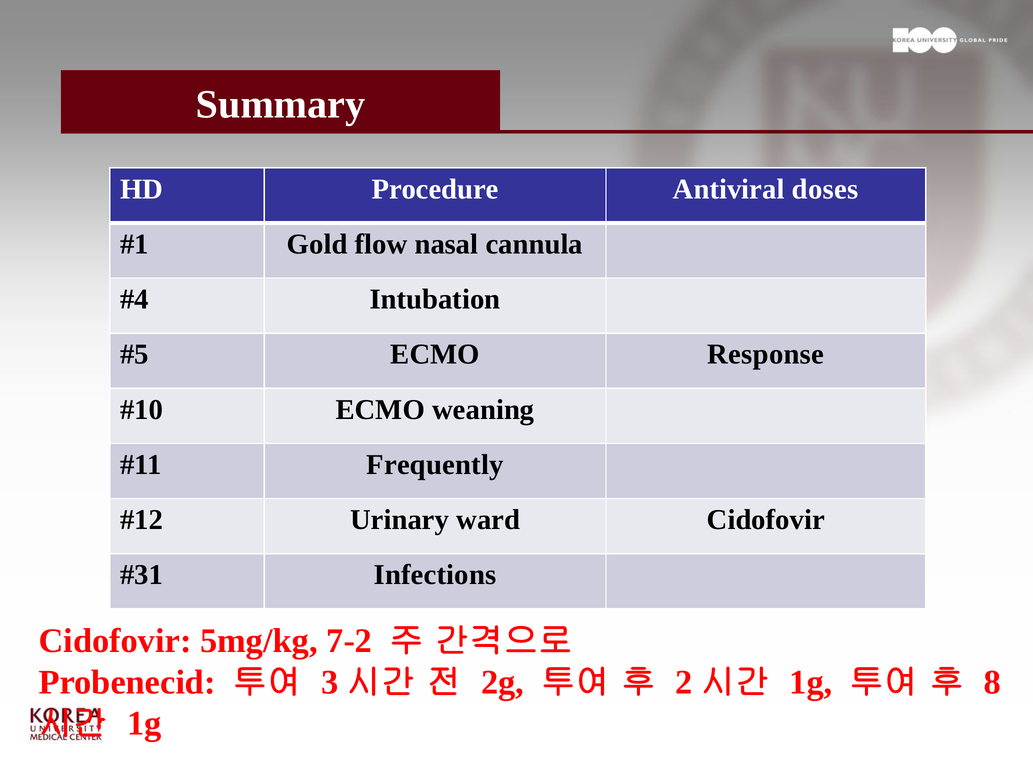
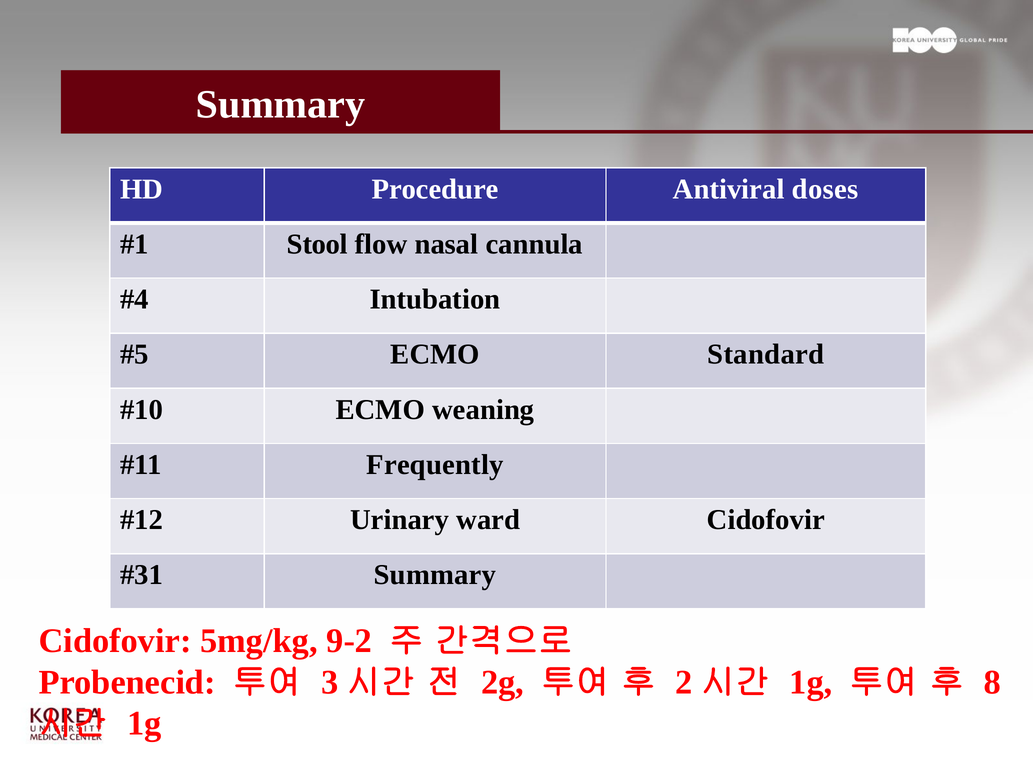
Gold: Gold -> Stool
Response: Response -> Standard
Infections at (435, 575): Infections -> Summary
7-2: 7-2 -> 9-2
